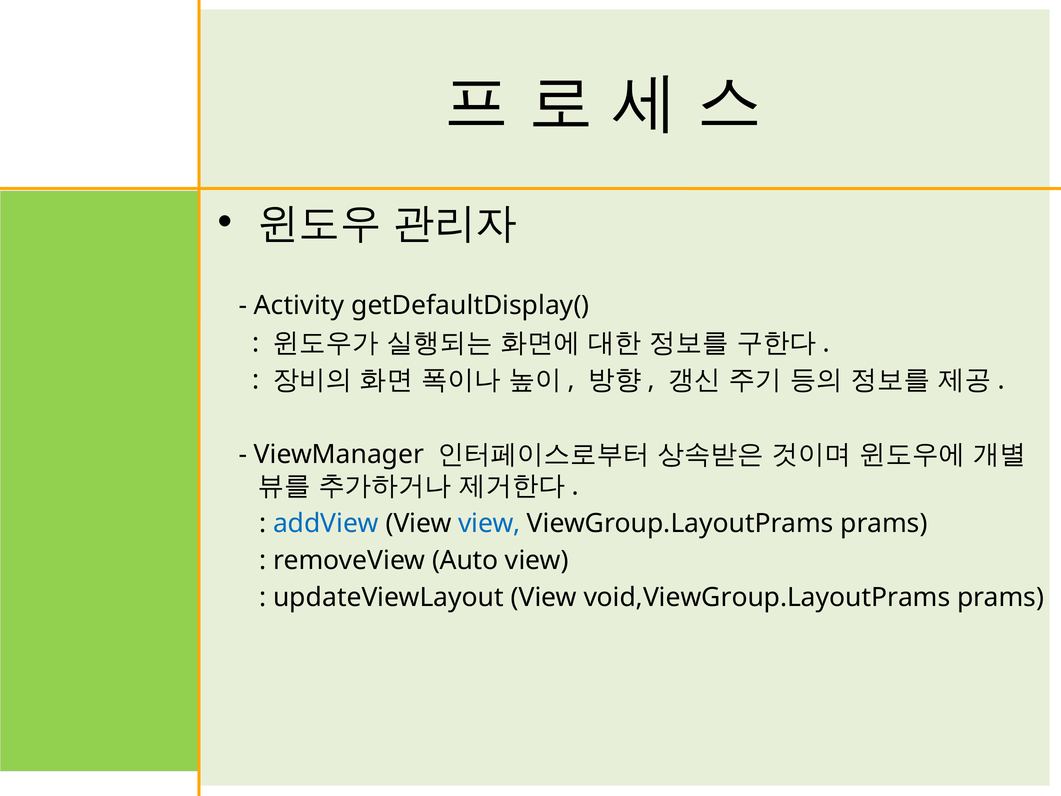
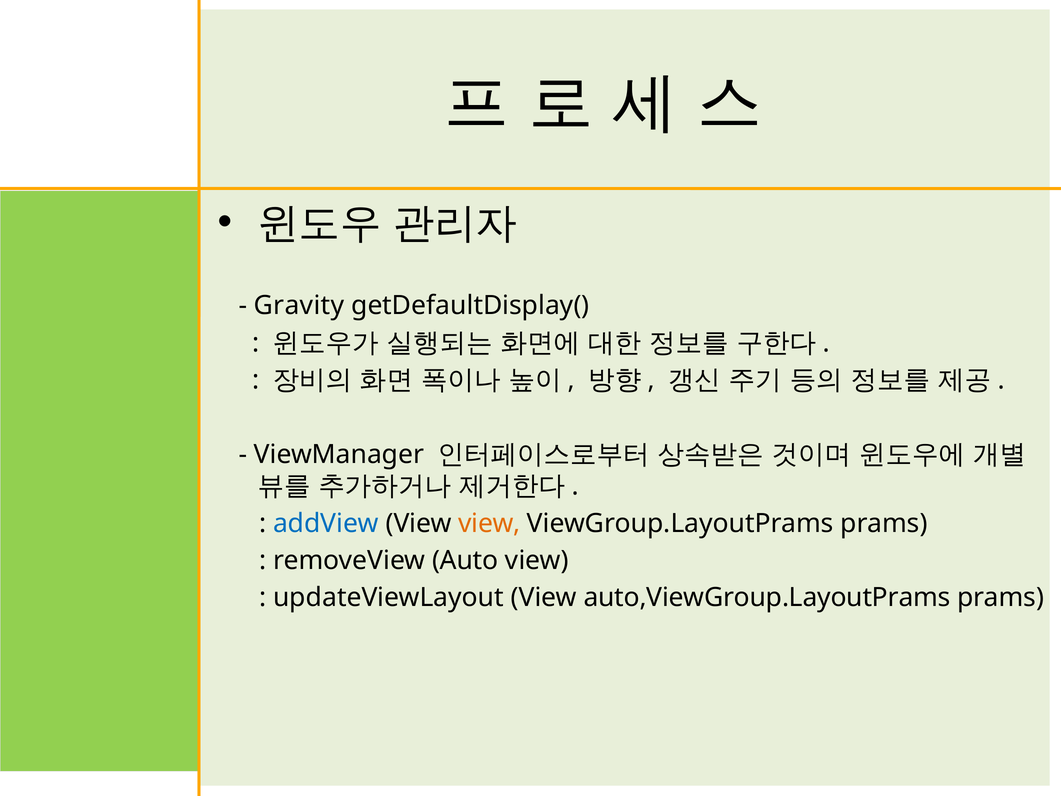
Activity: Activity -> Gravity
view at (489, 523) colour: blue -> orange
void,ViewGroup.LayoutPrams: void,ViewGroup.LayoutPrams -> auto,ViewGroup.LayoutPrams
